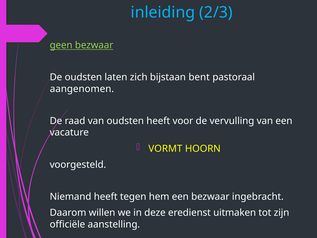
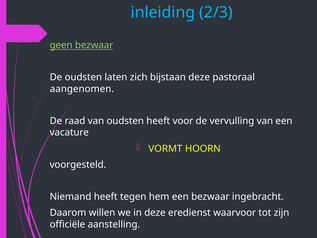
bijstaan bent: bent -> deze
uitmaken: uitmaken -> waarvoor
